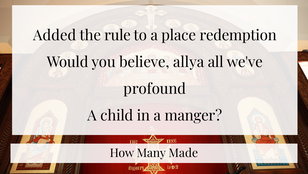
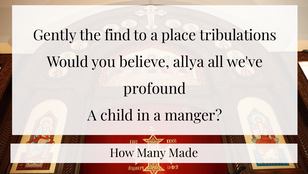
Added: Added -> Gently
rule: rule -> find
redemption: redemption -> tribulations
